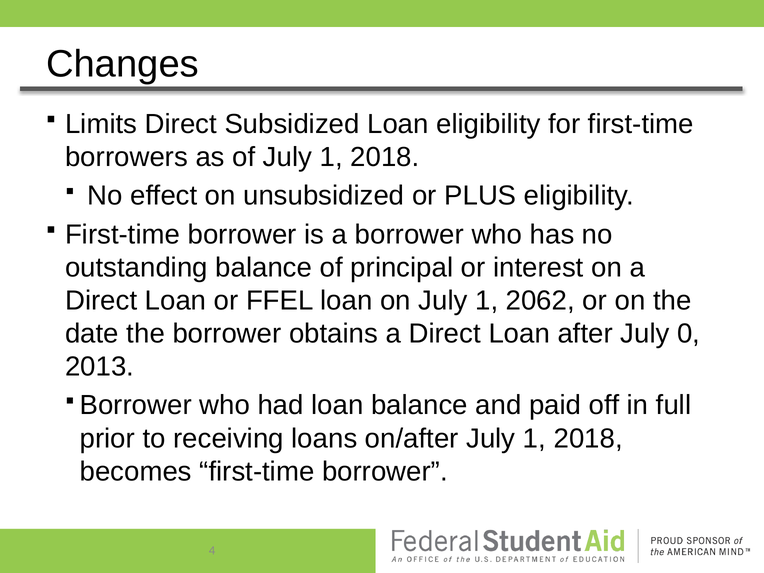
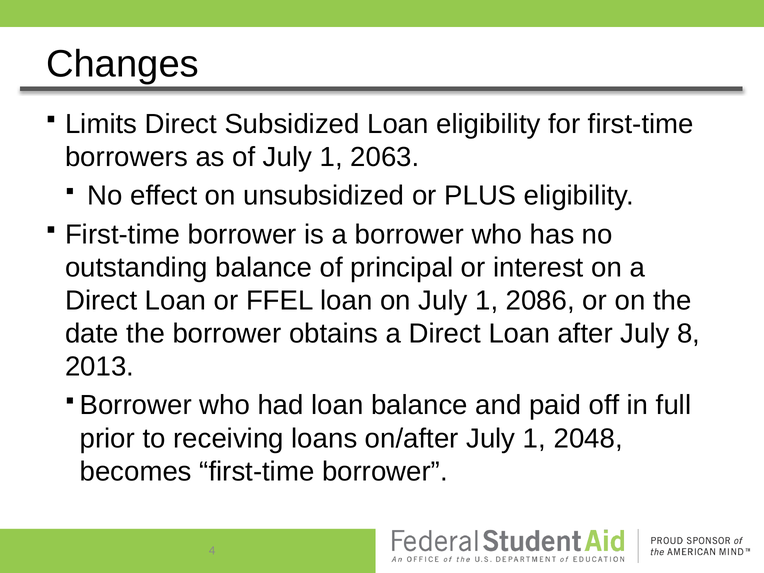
of July 1 2018: 2018 -> 2063
2062: 2062 -> 2086
0: 0 -> 8
on/after July 1 2018: 2018 -> 2048
